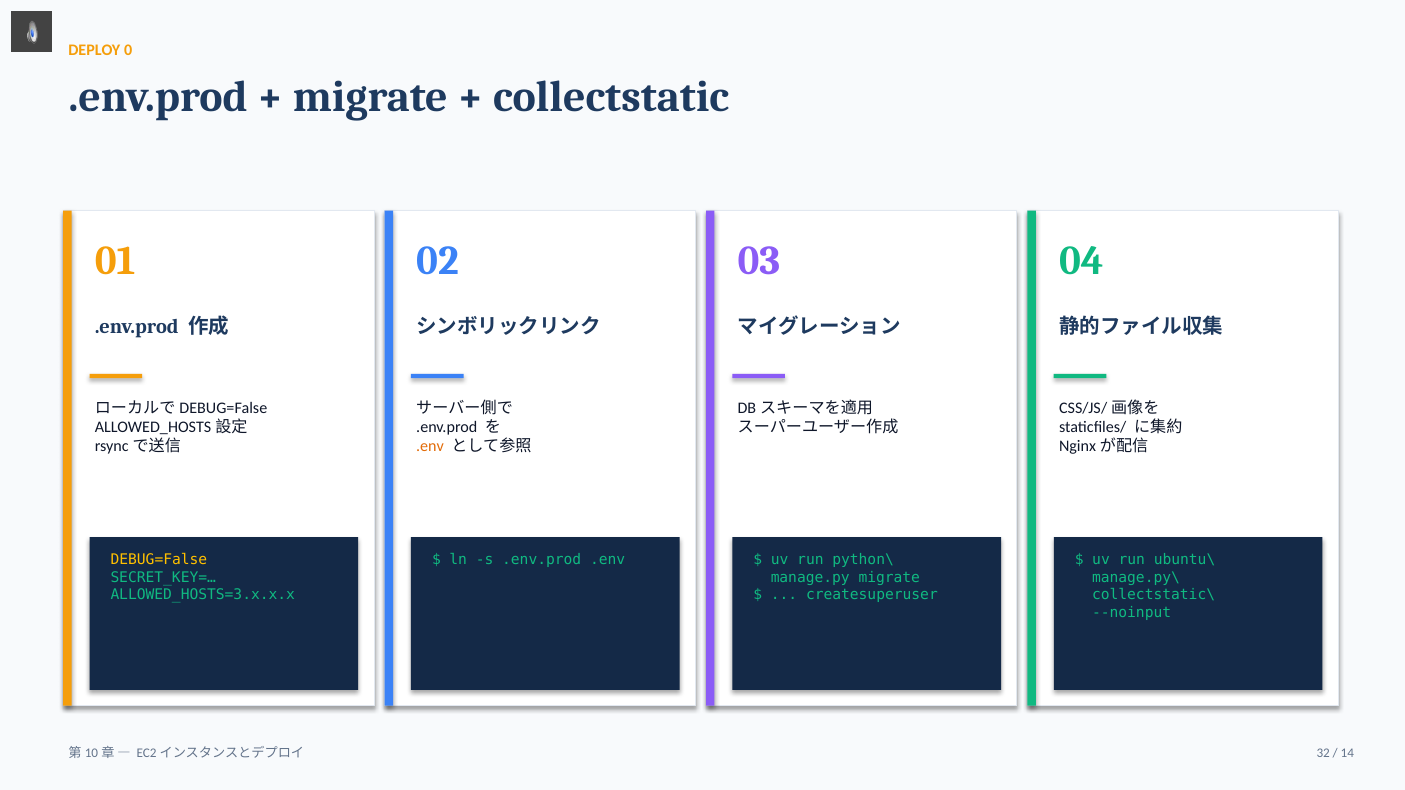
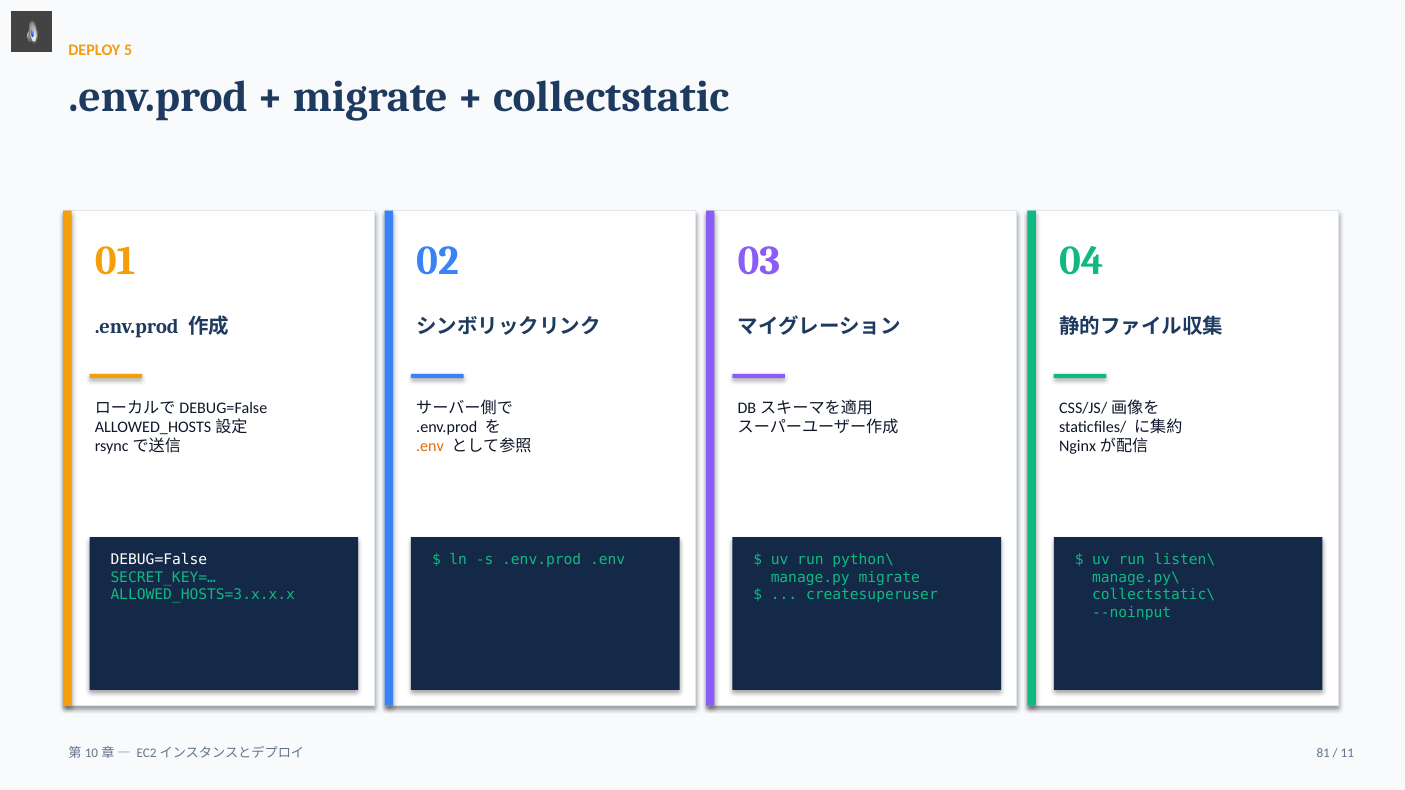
0: 0 -> 5
DEBUG=False colour: yellow -> white
ubuntu\: ubuntu\ -> listen\
32: 32 -> 81
14: 14 -> 11
